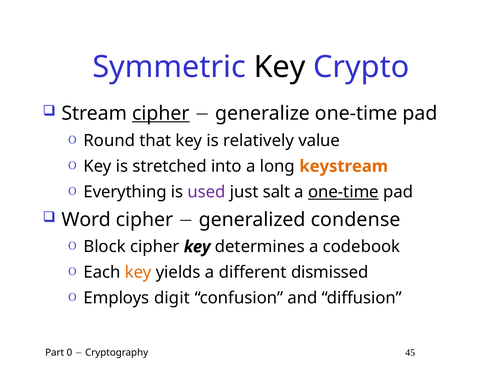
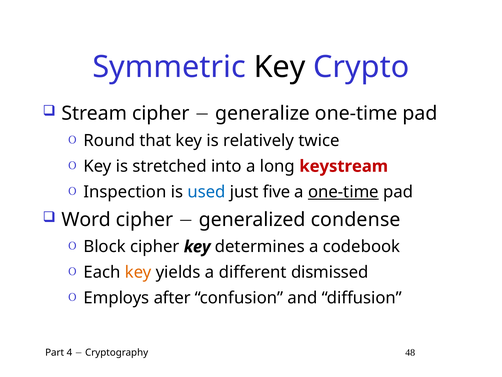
cipher at (161, 113) underline: present -> none
value: value -> twice
keystream colour: orange -> red
Everything: Everything -> Inspection
used colour: purple -> blue
salt: salt -> five
digit: digit -> after
0: 0 -> 4
45: 45 -> 48
